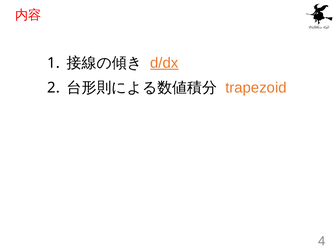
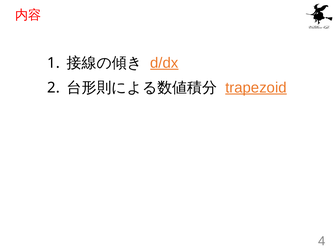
trapezoid underline: none -> present
